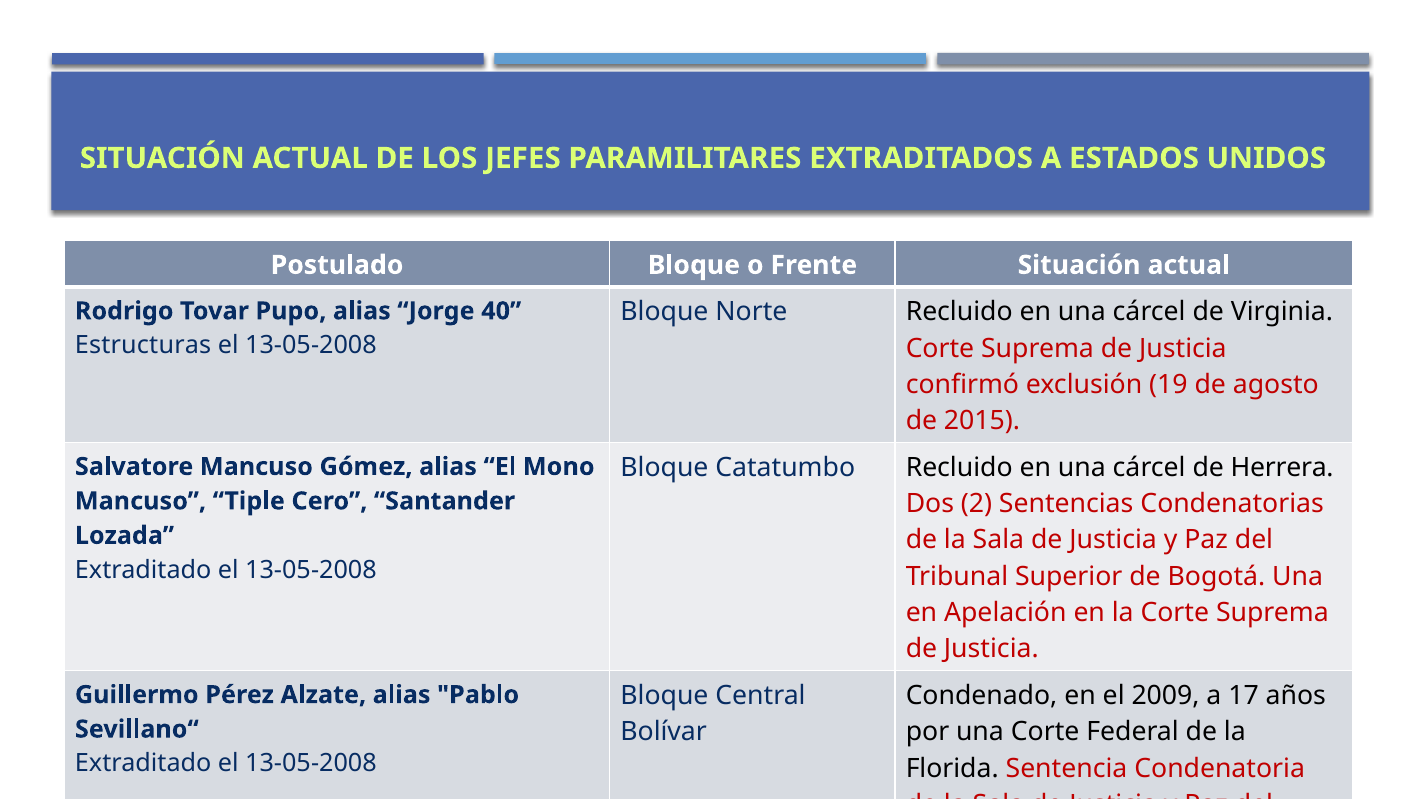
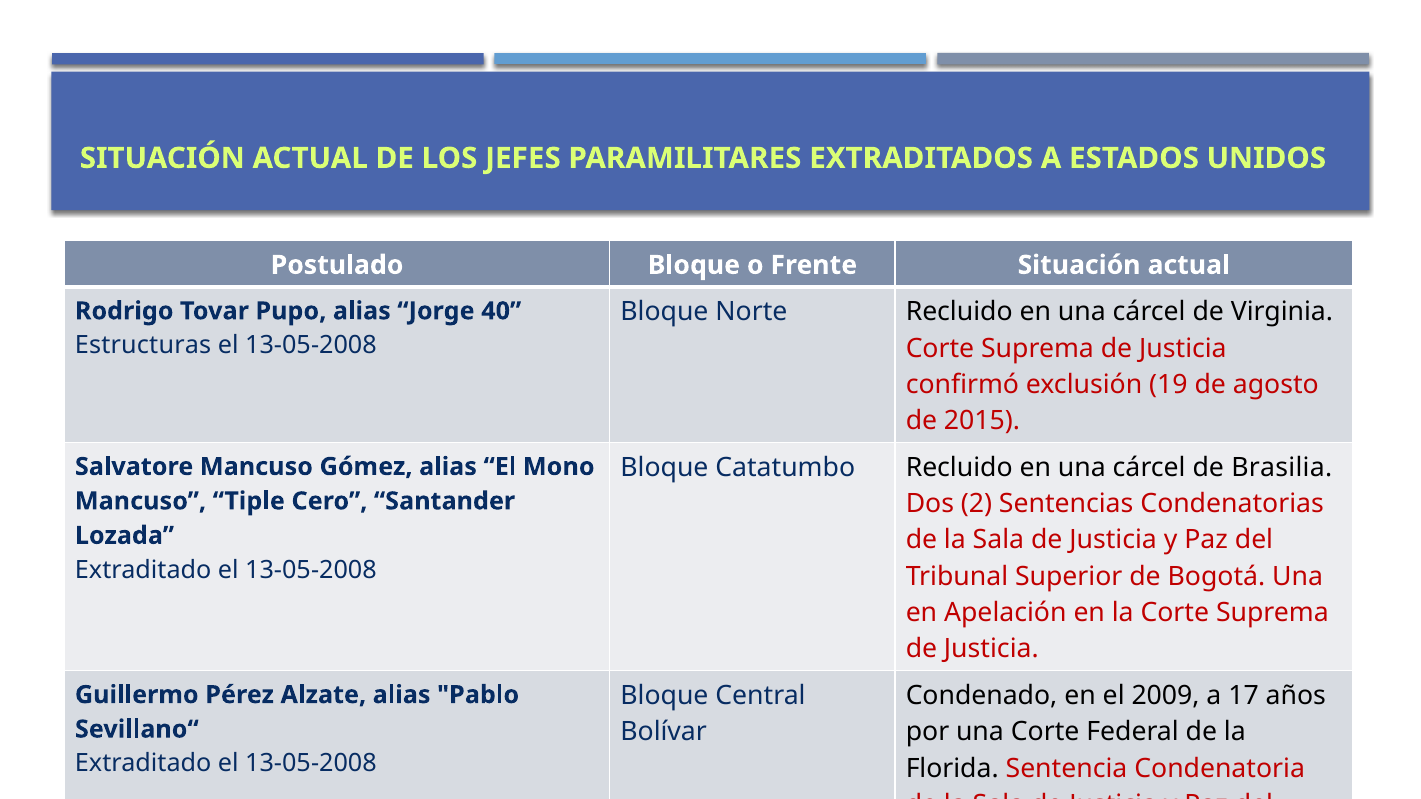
Herrera: Herrera -> Brasilia
